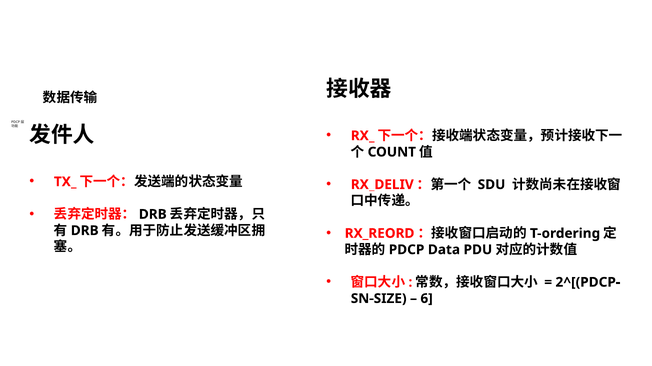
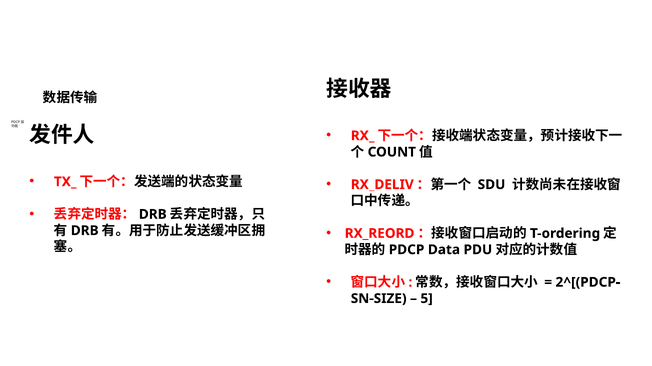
6: 6 -> 5
